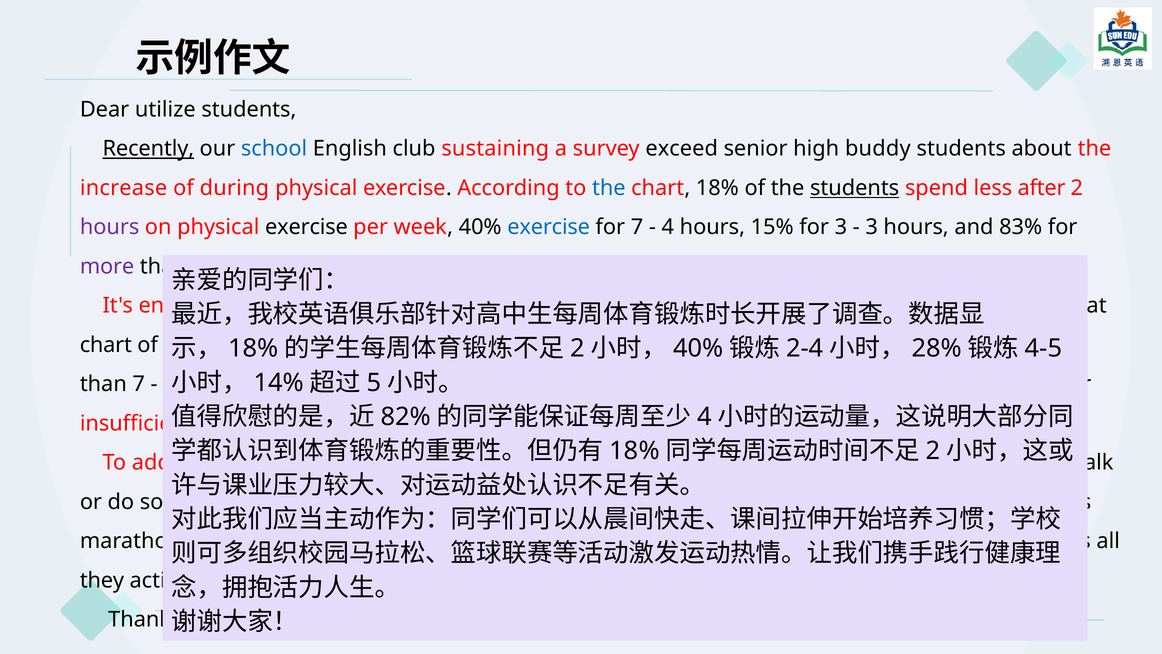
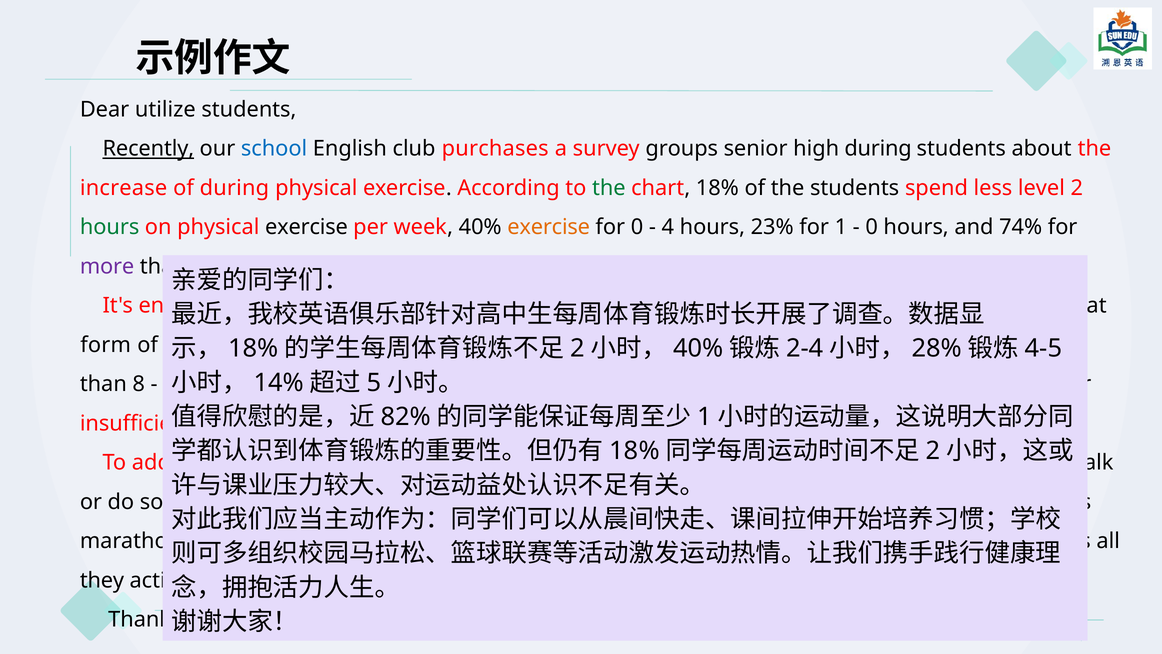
sustaining: sustaining -> purchases
exceed: exceed -> groups
high buddy: buddy -> during
the at (609, 188) colour: blue -> green
students at (855, 188) underline: present -> none
after: after -> level
hours at (110, 227) colour: purple -> green
exercise at (549, 227) colour: blue -> orange
for 7: 7 -> 0
15%: 15% -> 23%
for 3: 3 -> 1
3 at (872, 227): 3 -> 0
83%: 83% -> 74%
chart at (106, 345): chart -> form
than 7: 7 -> 8
4 at (704, 417): 4 -> 1
